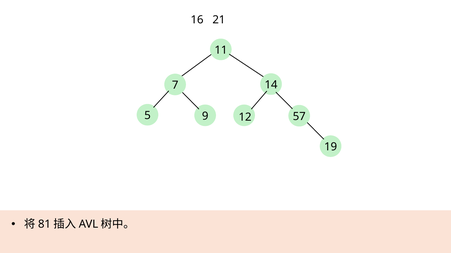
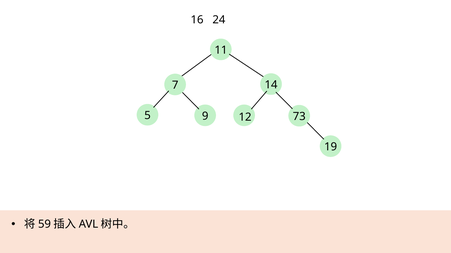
21: 21 -> 24
57: 57 -> 73
81: 81 -> 59
